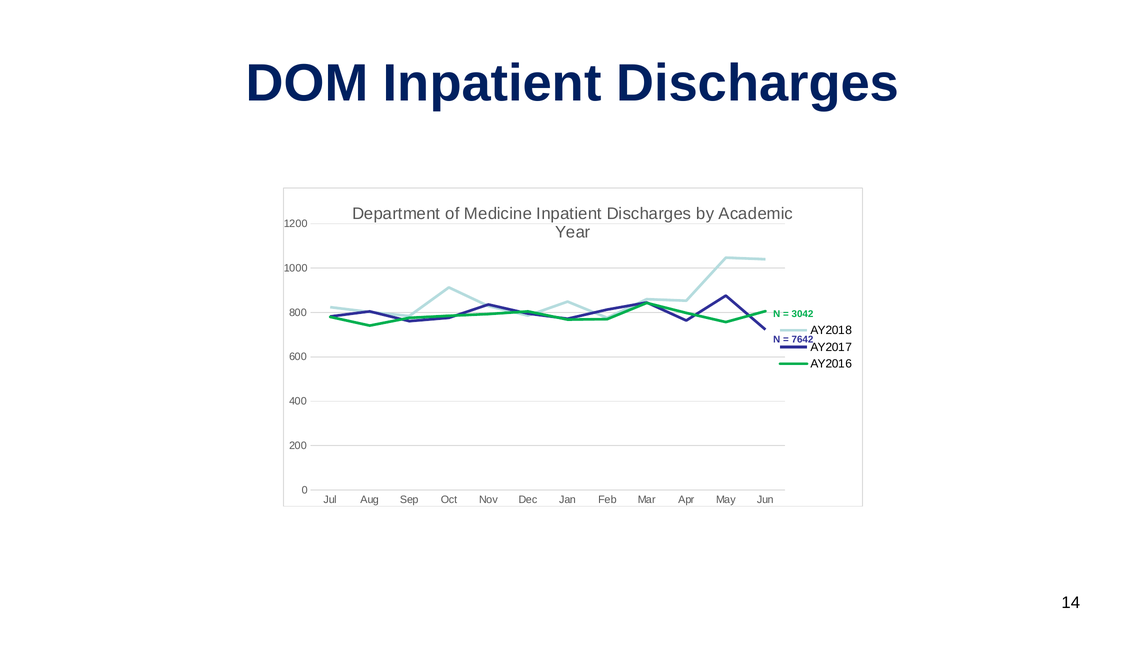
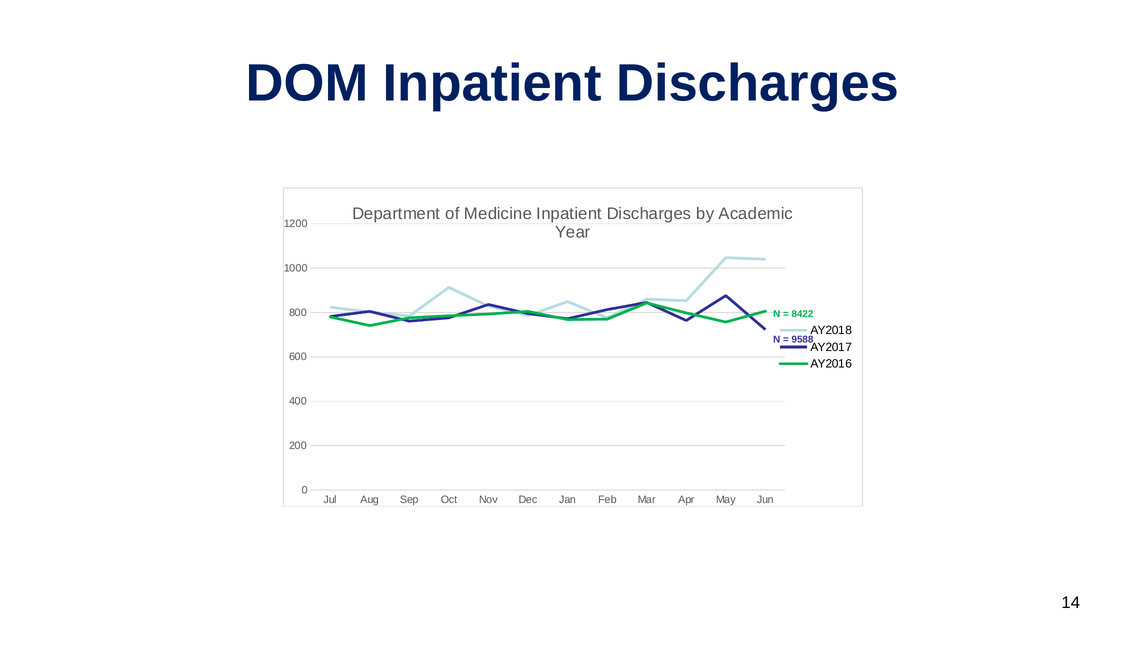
3042: 3042 -> 8422
7642: 7642 -> 9588
